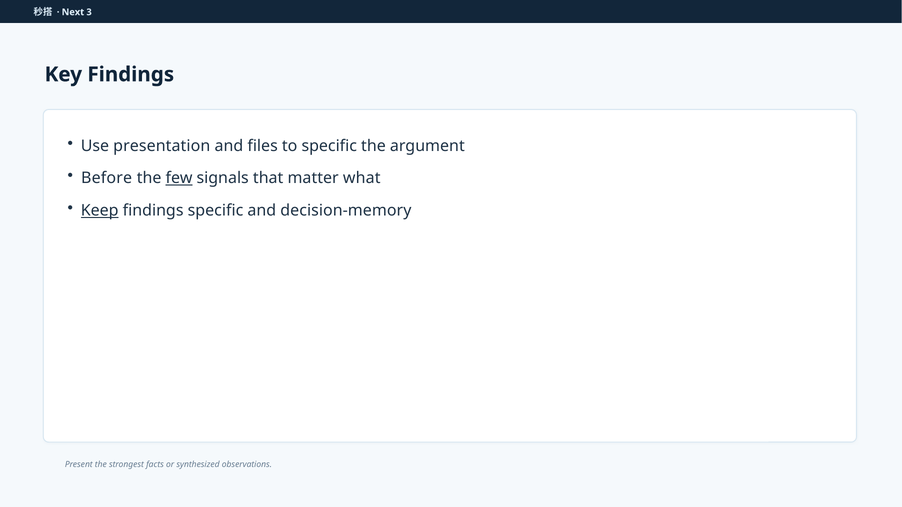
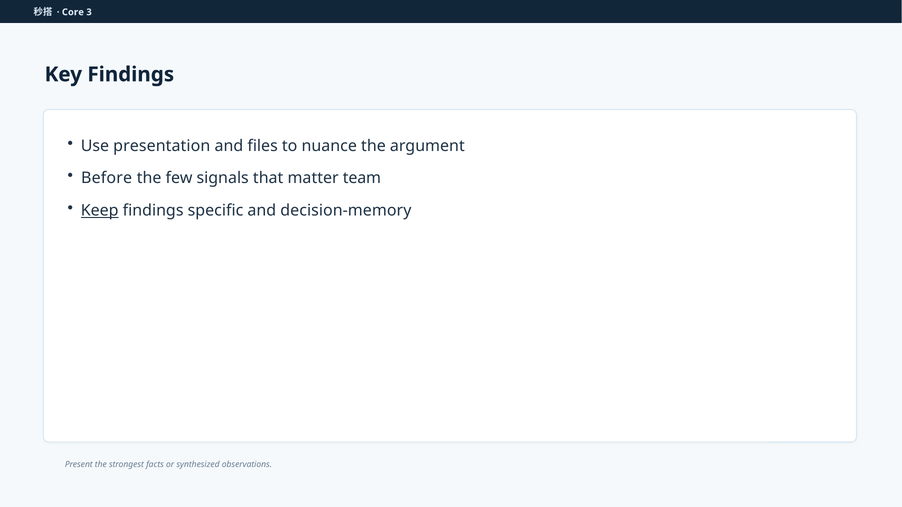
Next: Next -> Core
to specific: specific -> nuance
few underline: present -> none
what: what -> team
